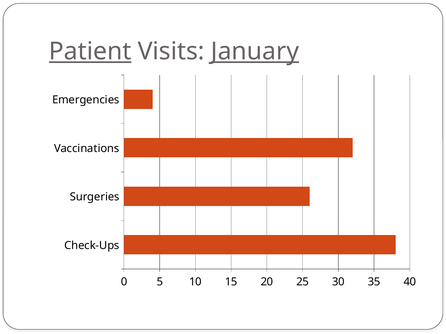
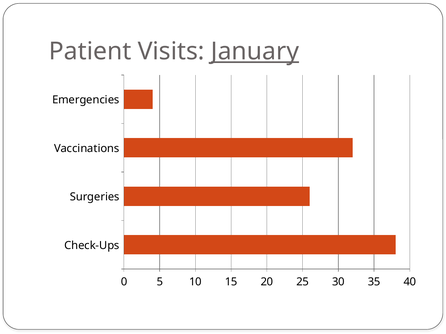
Patient underline: present -> none
